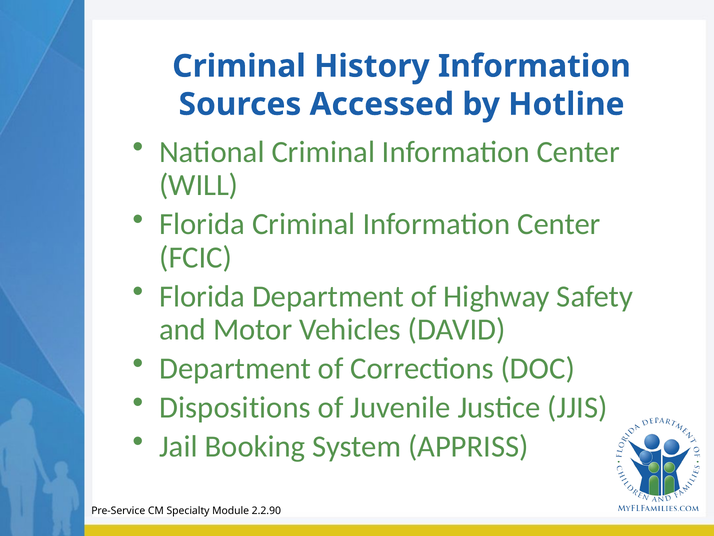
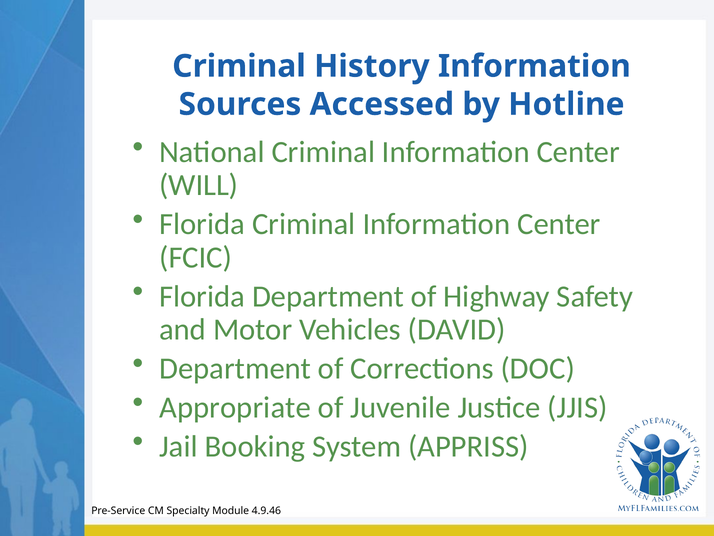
Dispositions: Dispositions -> Appropriate
2.2.90: 2.2.90 -> 4.9.46
